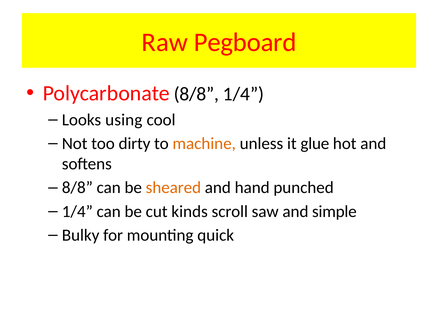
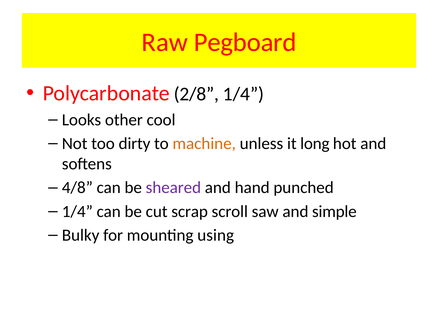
Polycarbonate 8/8: 8/8 -> 2/8
using: using -> other
glue: glue -> long
8/8 at (77, 188): 8/8 -> 4/8
sheared colour: orange -> purple
kinds: kinds -> scrap
quick: quick -> using
